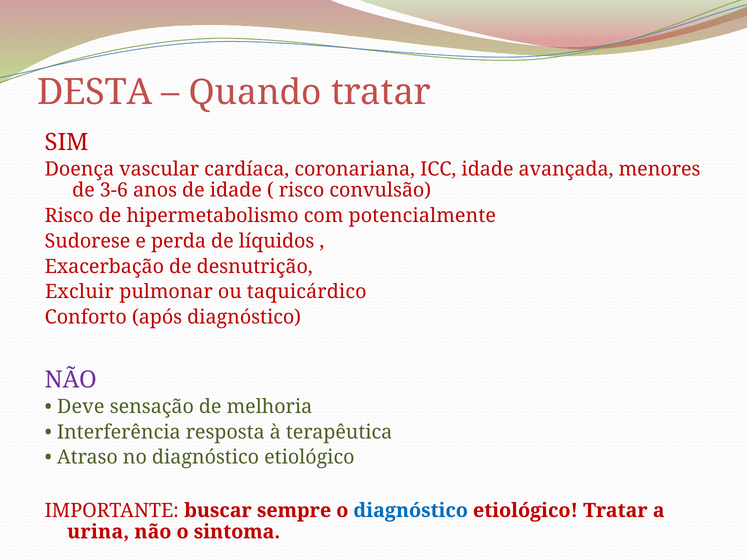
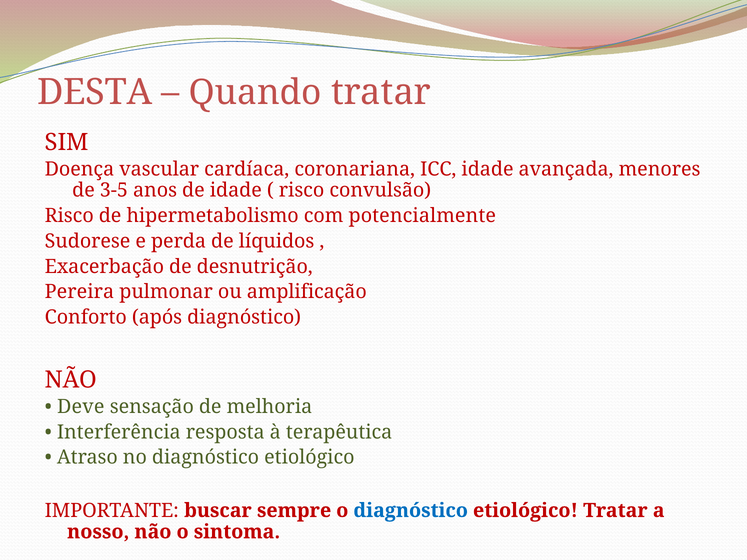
3-6: 3-6 -> 3-5
Excluir: Excluir -> Pereira
taquicárdico: taquicárdico -> amplificação
NÃO at (71, 380) colour: purple -> red
urina: urina -> nosso
